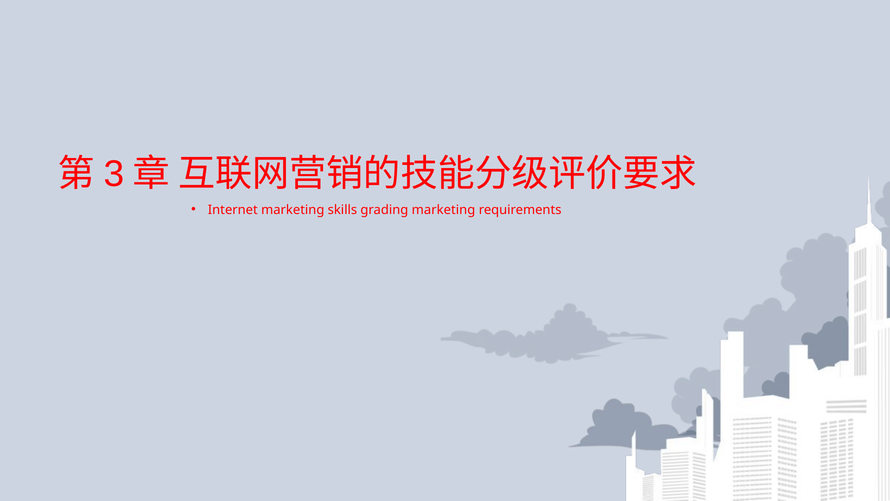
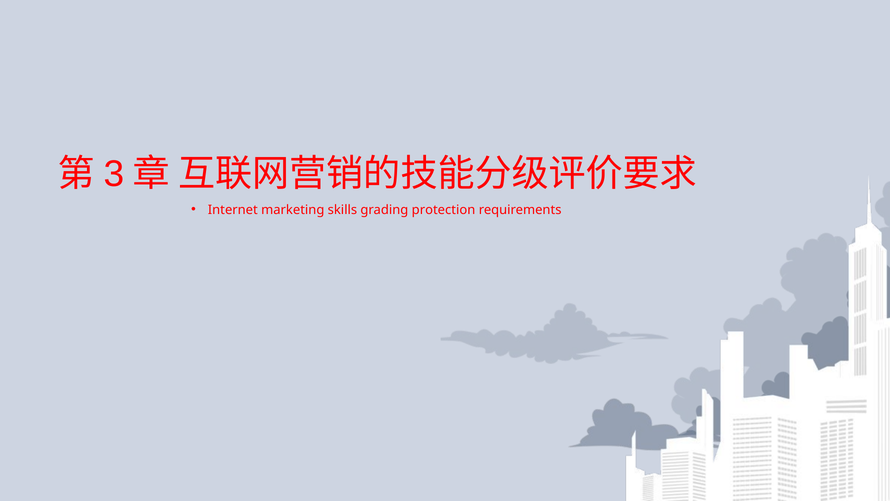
grading marketing: marketing -> protection
